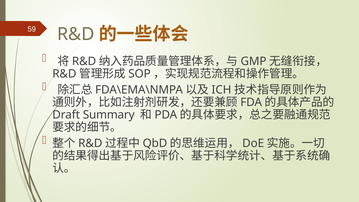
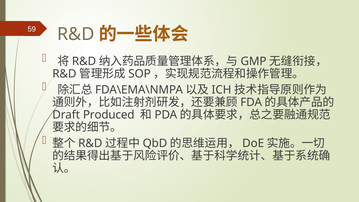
Summary: Summary -> Produced
